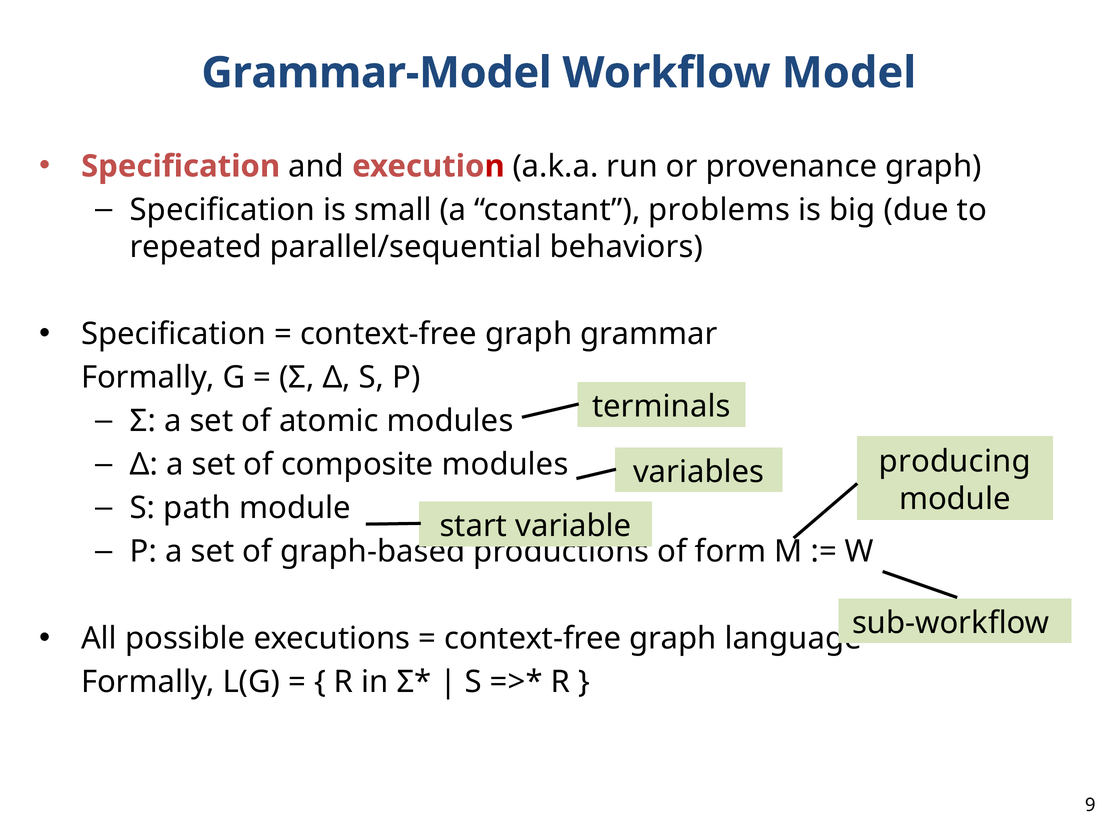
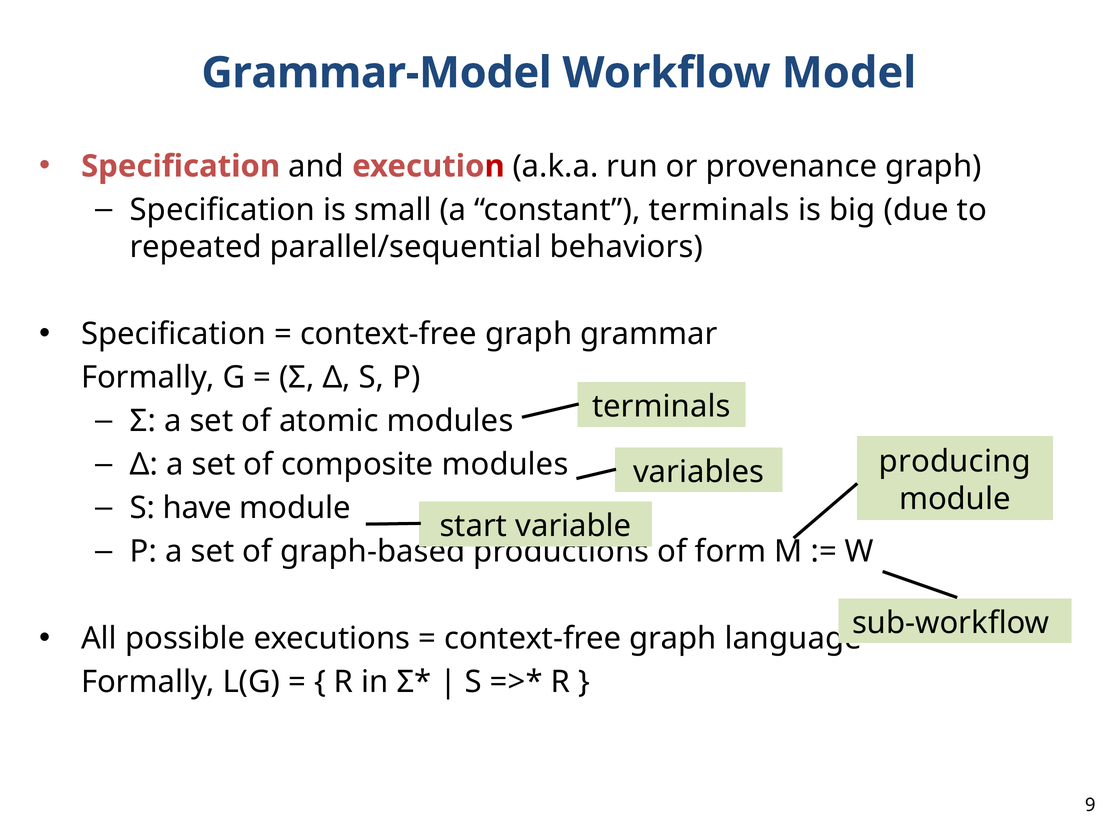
constant problems: problems -> terminals
path: path -> have
